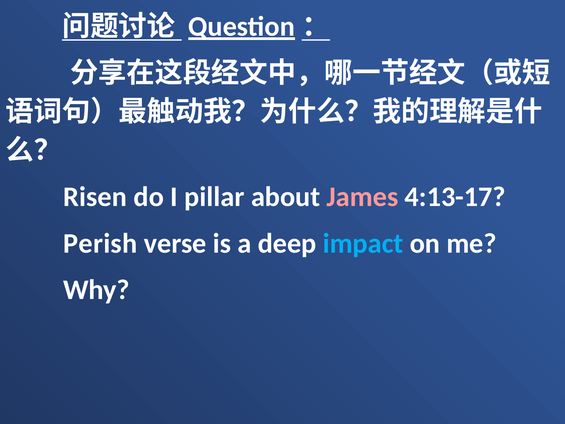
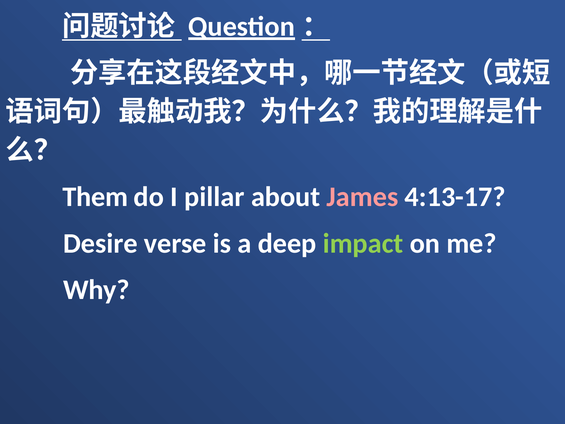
Risen: Risen -> Them
Perish: Perish -> Desire
impact colour: light blue -> light green
